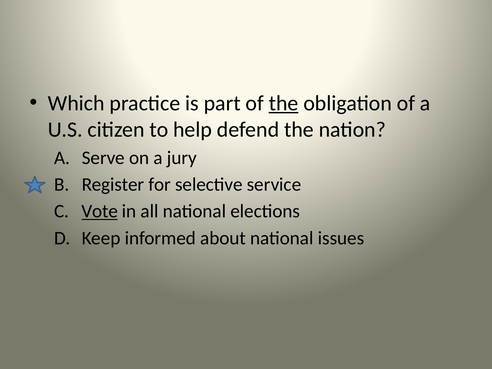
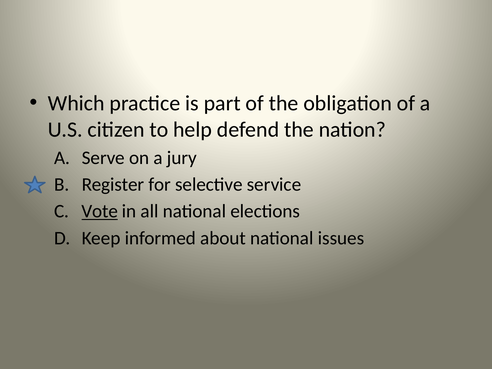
the at (284, 103) underline: present -> none
